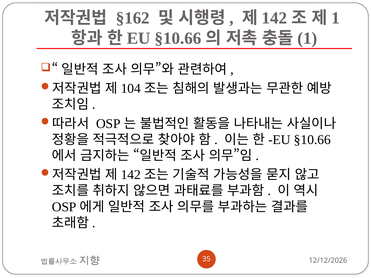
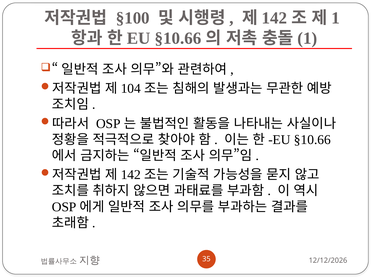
§162: §162 -> §100
